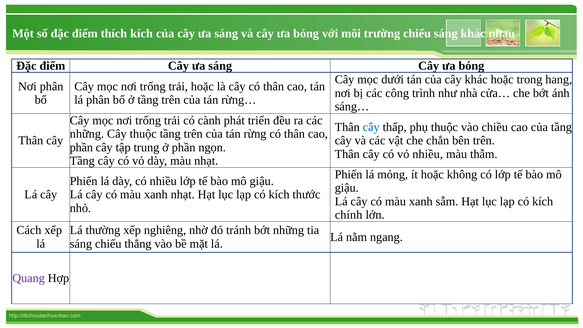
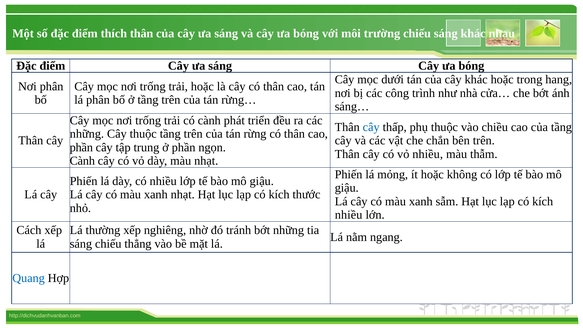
thích kích: kích -> thân
Tầng at (82, 161): Tầng -> Cành
chính at (349, 215): chính -> nhiều
Quang colour: purple -> blue
